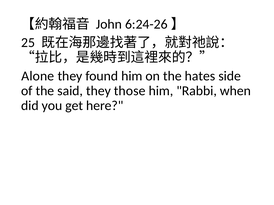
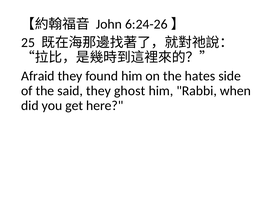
Alone: Alone -> Afraid
those: those -> ghost
